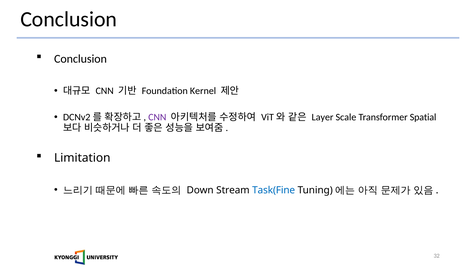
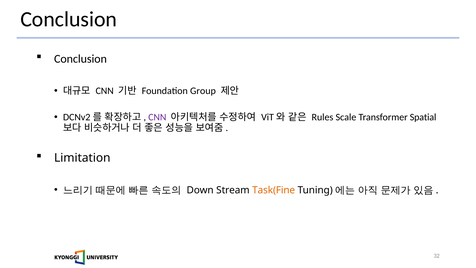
Kernel: Kernel -> Group
Layer: Layer -> Rules
Task(Fine colour: blue -> orange
